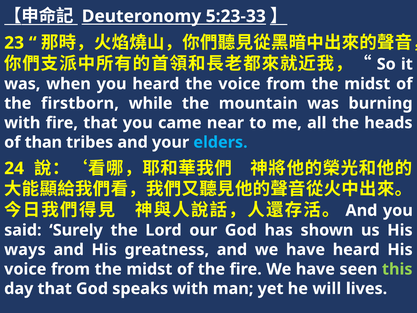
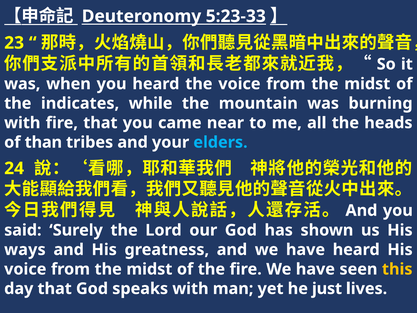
firstborn: firstborn -> indicates
this colour: light green -> yellow
will: will -> just
